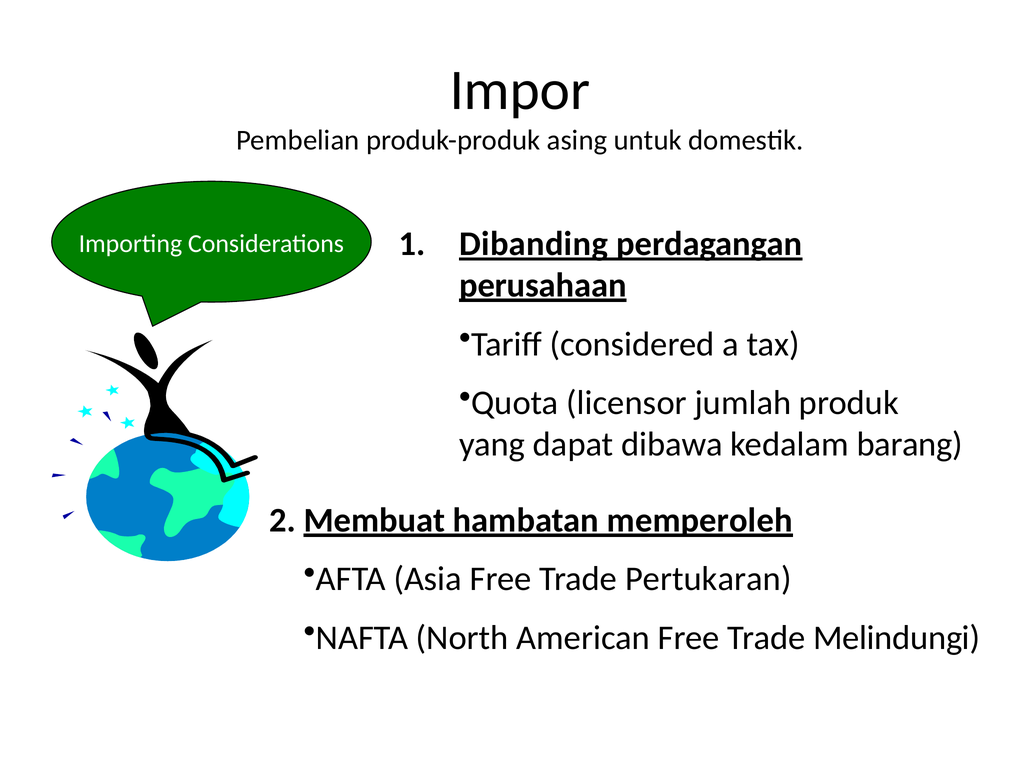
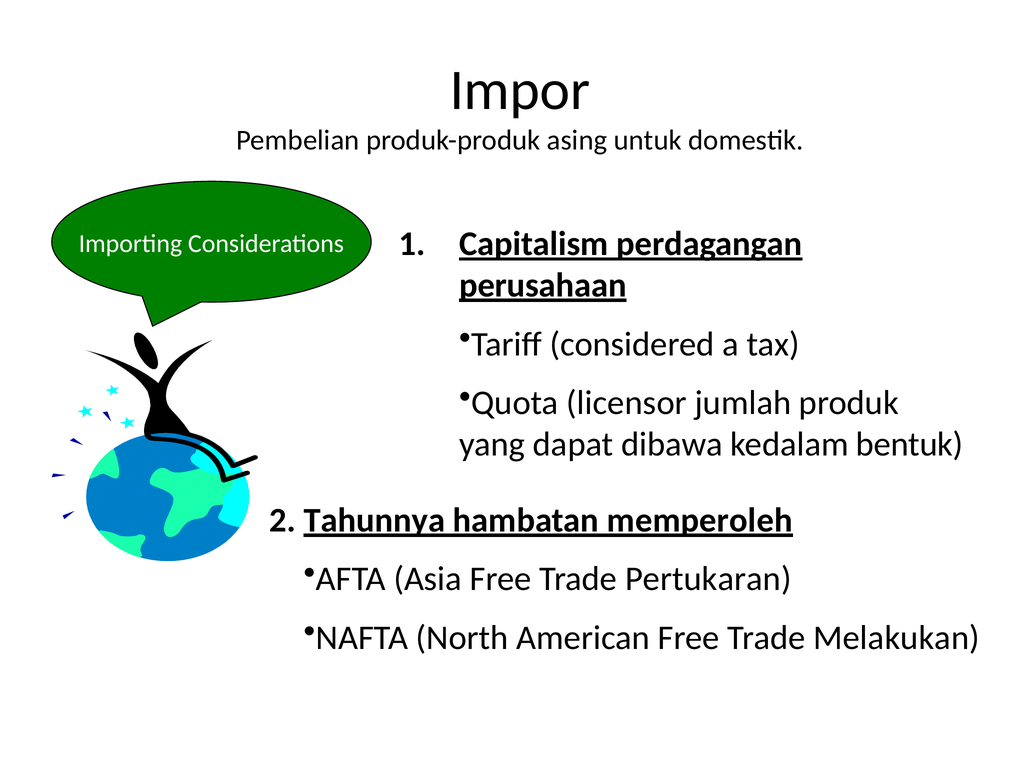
Dibanding: Dibanding -> Capitalism
barang: barang -> bentuk
Membuat: Membuat -> Tahunnya
Melindungi: Melindungi -> Melakukan
